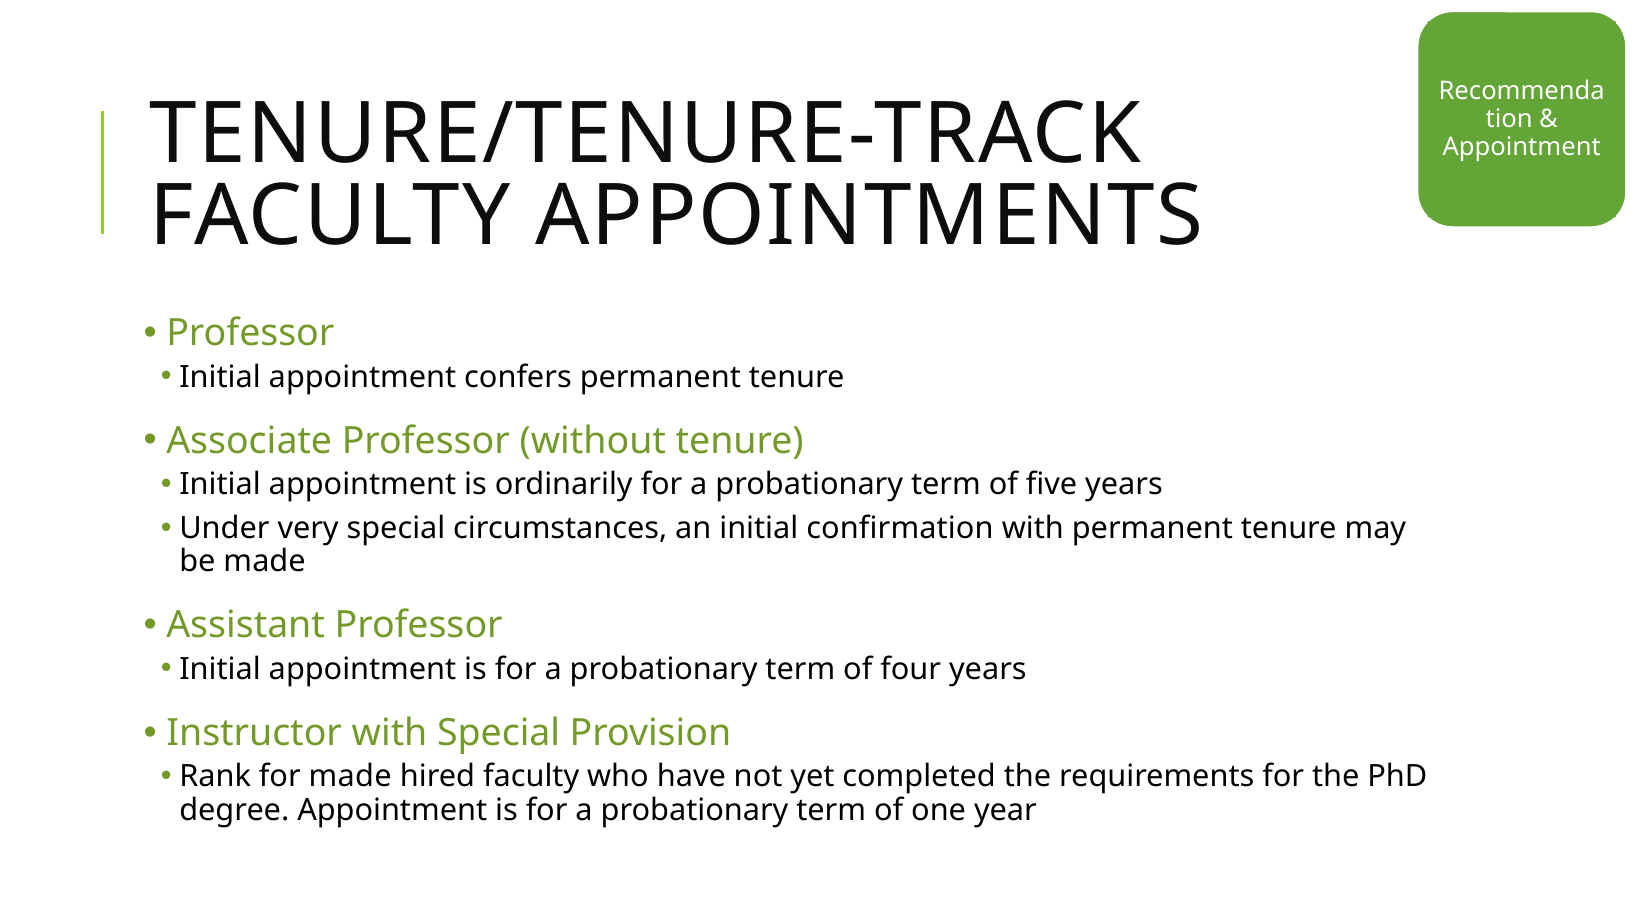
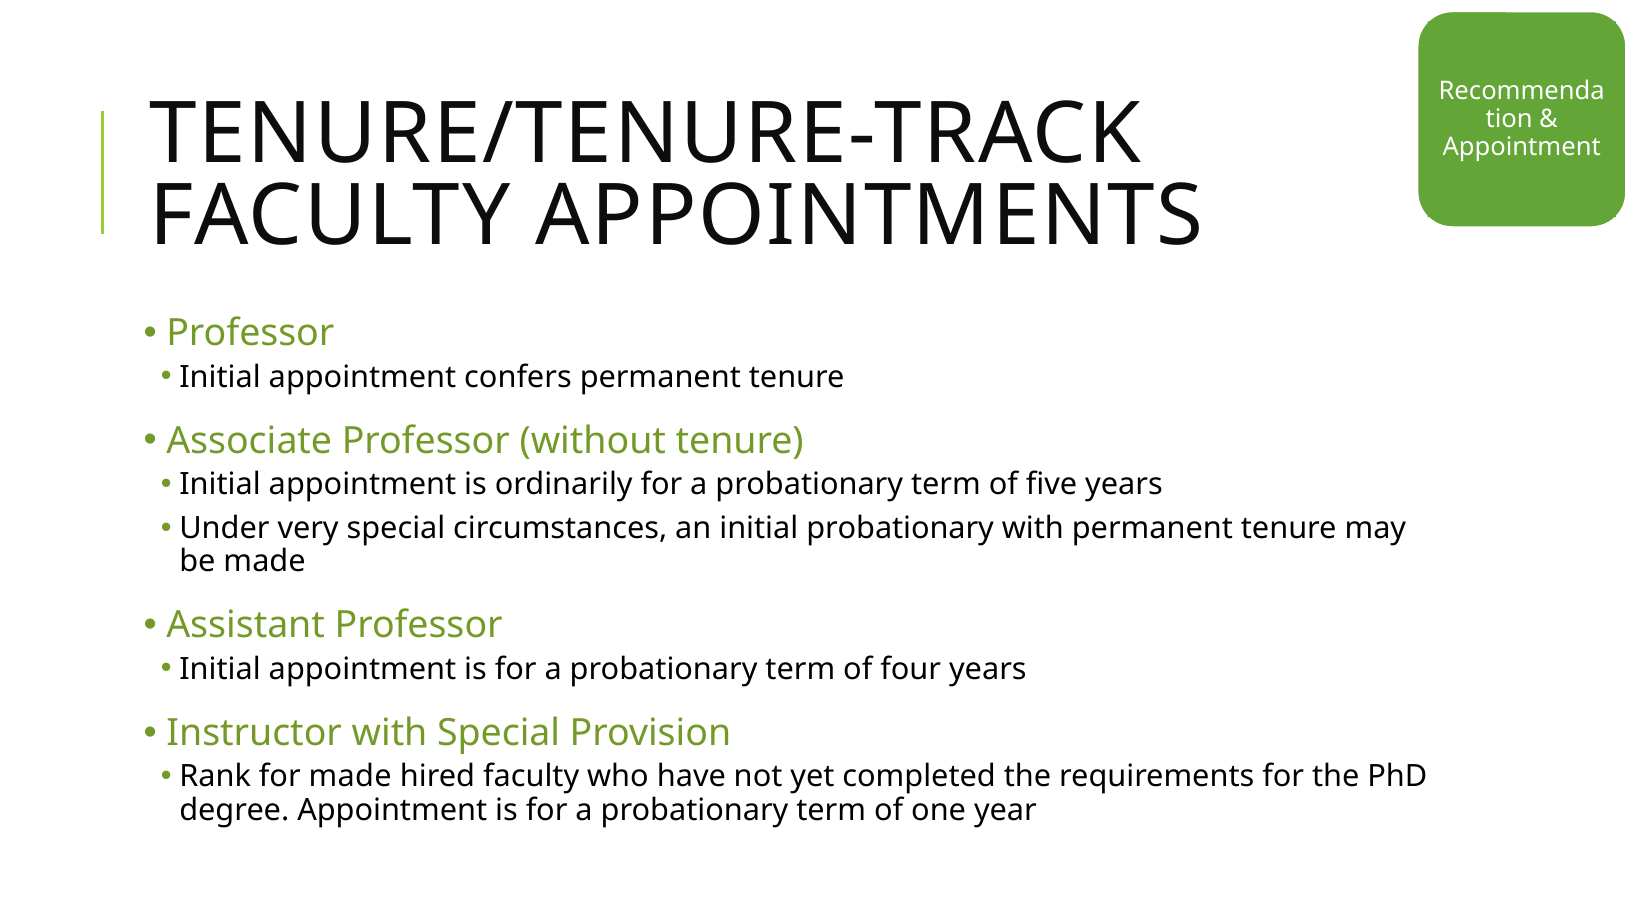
initial confirmation: confirmation -> probationary
